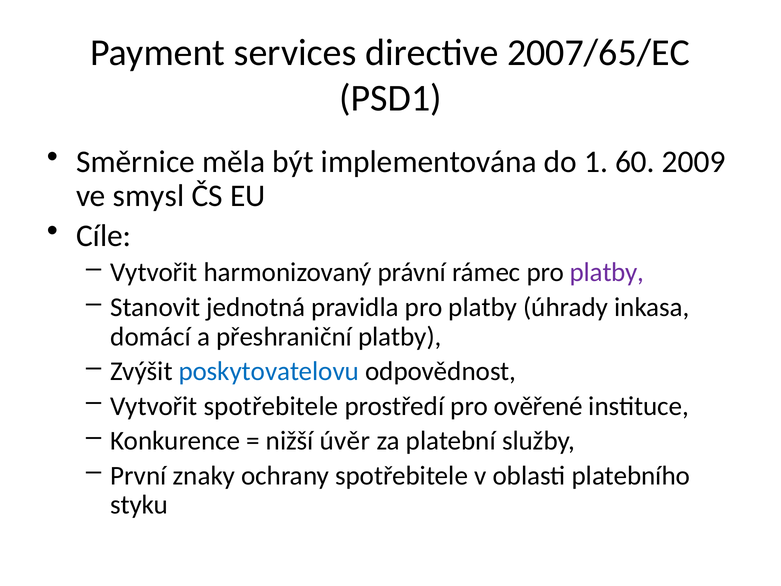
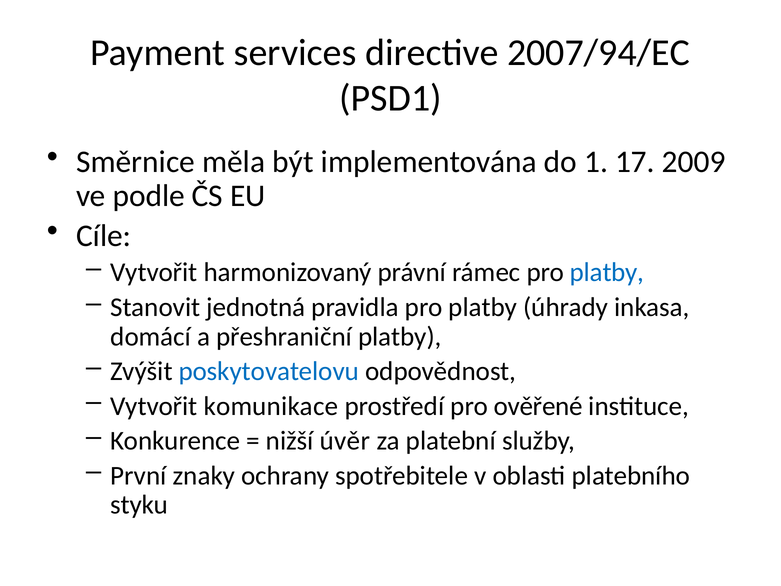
2007/65/EC: 2007/65/EC -> 2007/94/EC
60: 60 -> 17
smysl: smysl -> podle
platby at (607, 272) colour: purple -> blue
Vytvořit spotřebitele: spotřebitele -> komunikace
